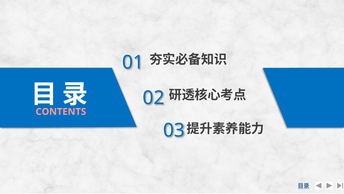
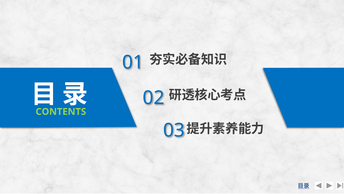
CONTENTS colour: pink -> light green
